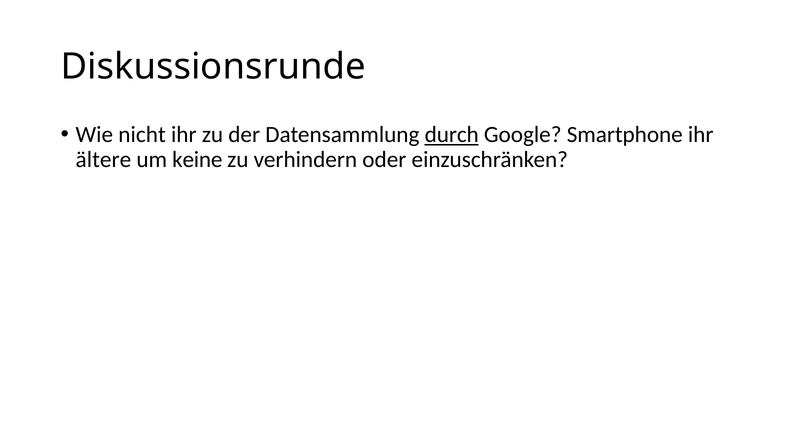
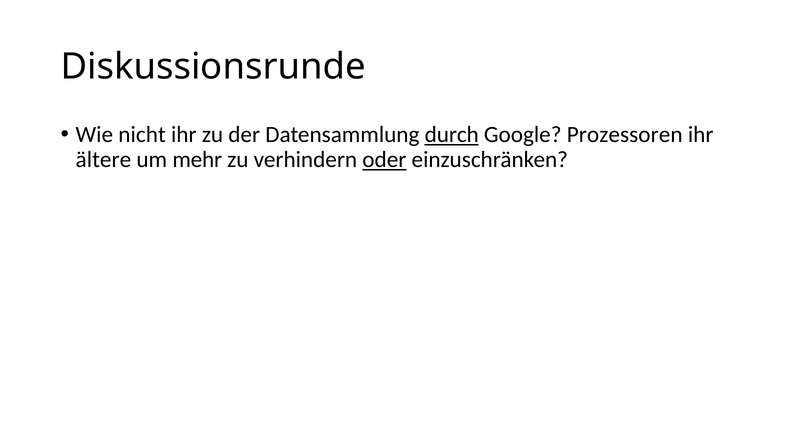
Smartphone: Smartphone -> Prozessoren
keine: keine -> mehr
oder underline: none -> present
